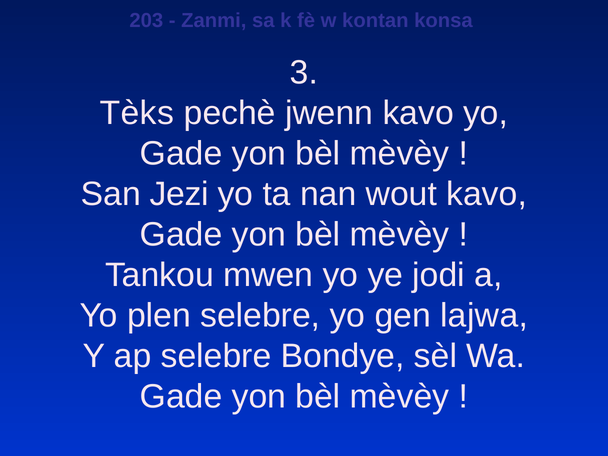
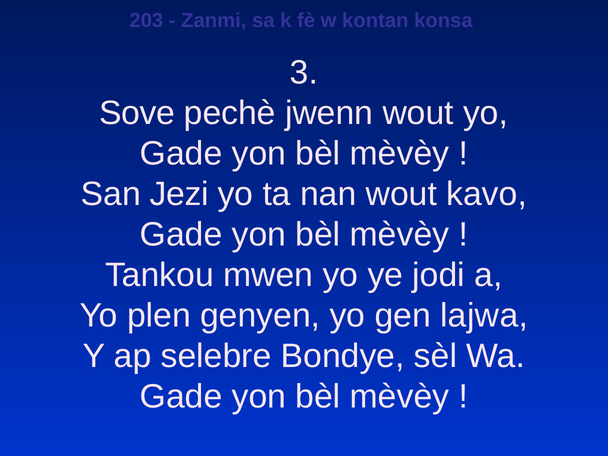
Tèks: Tèks -> Sove
jwenn kavo: kavo -> wout
plen selebre: selebre -> genyen
